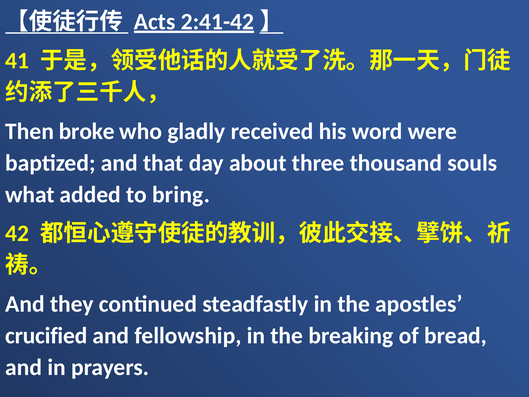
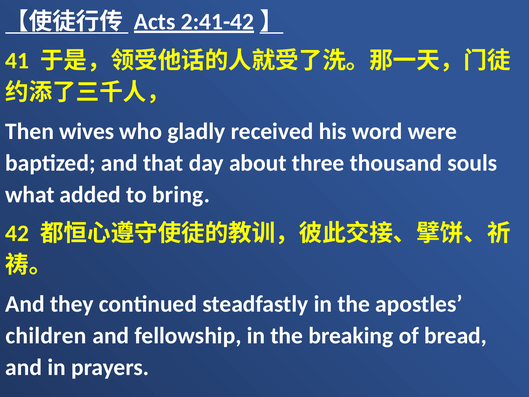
broke: broke -> wives
crucified: crucified -> children
